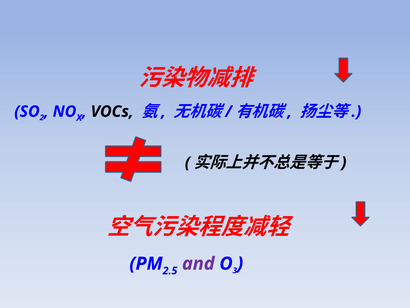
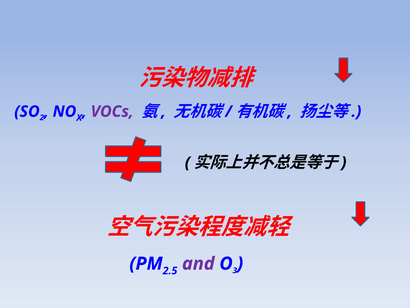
VOCs colour: black -> purple
